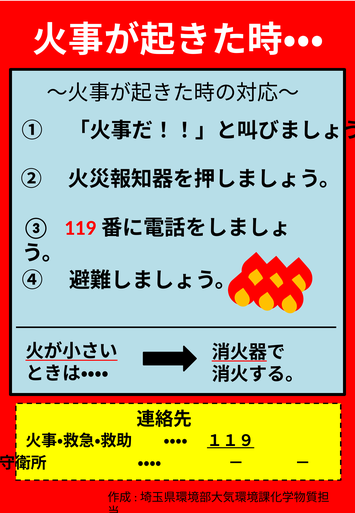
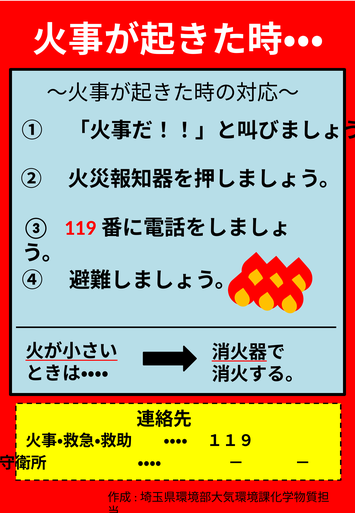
１１９ underline: present -> none
